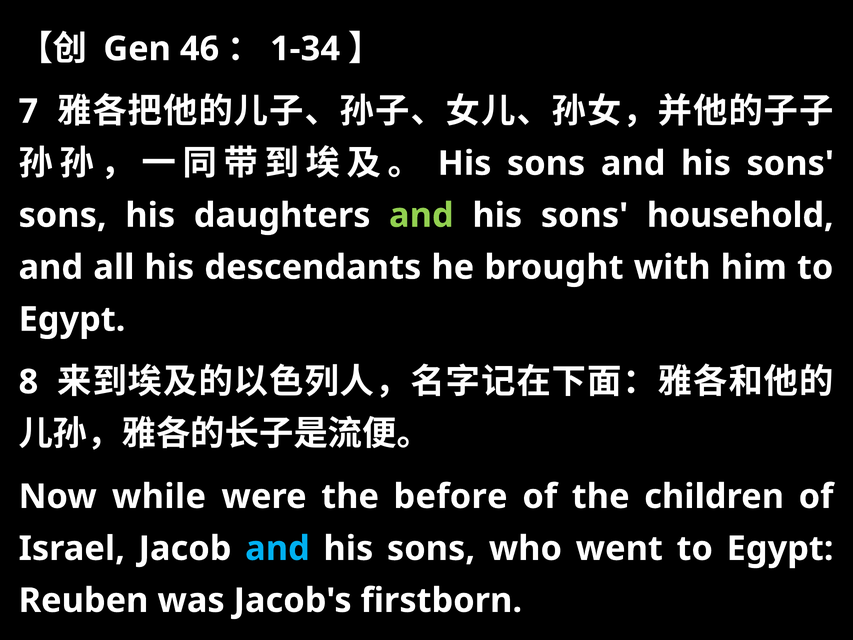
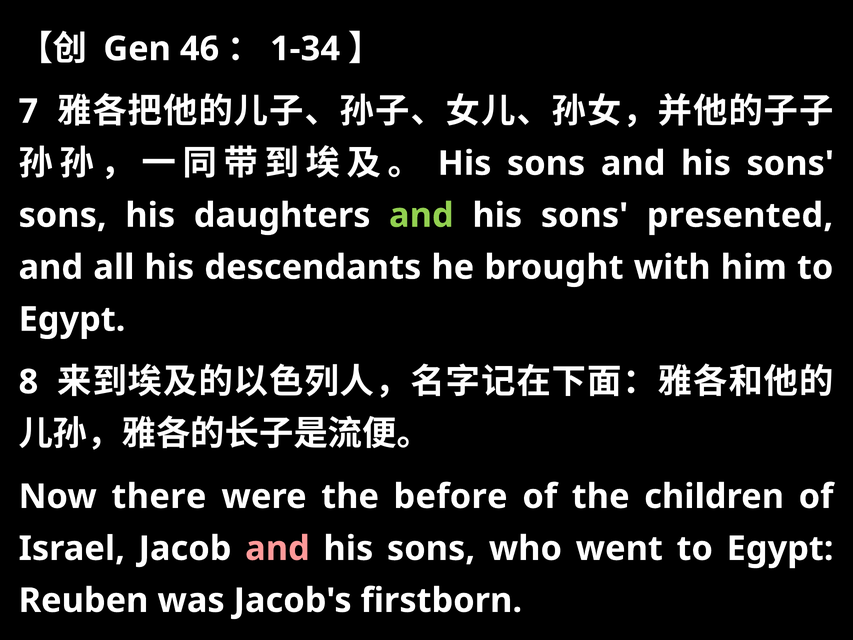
household: household -> presented
while: while -> there
and at (277, 548) colour: light blue -> pink
